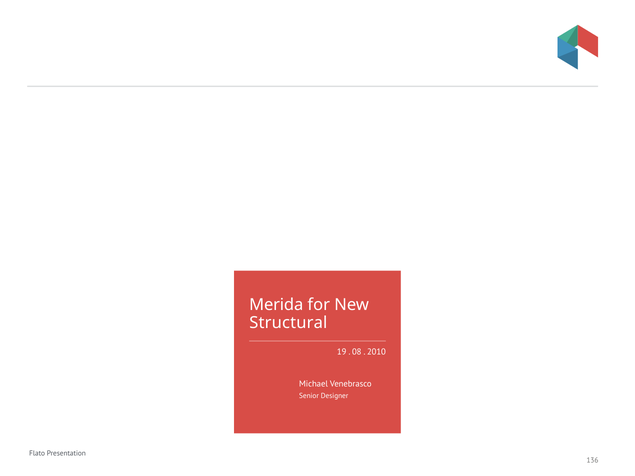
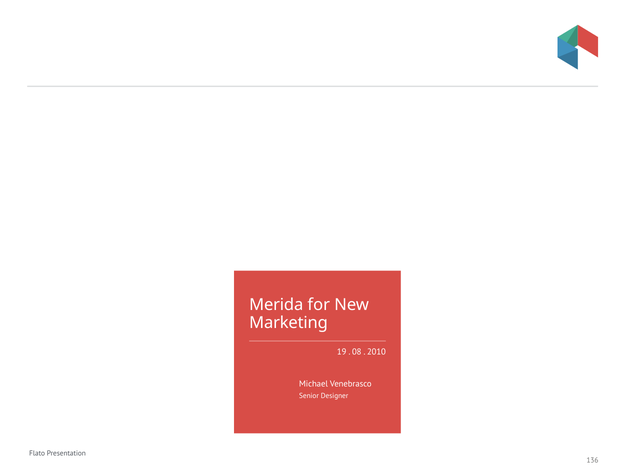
Structural: Structural -> Marketing
